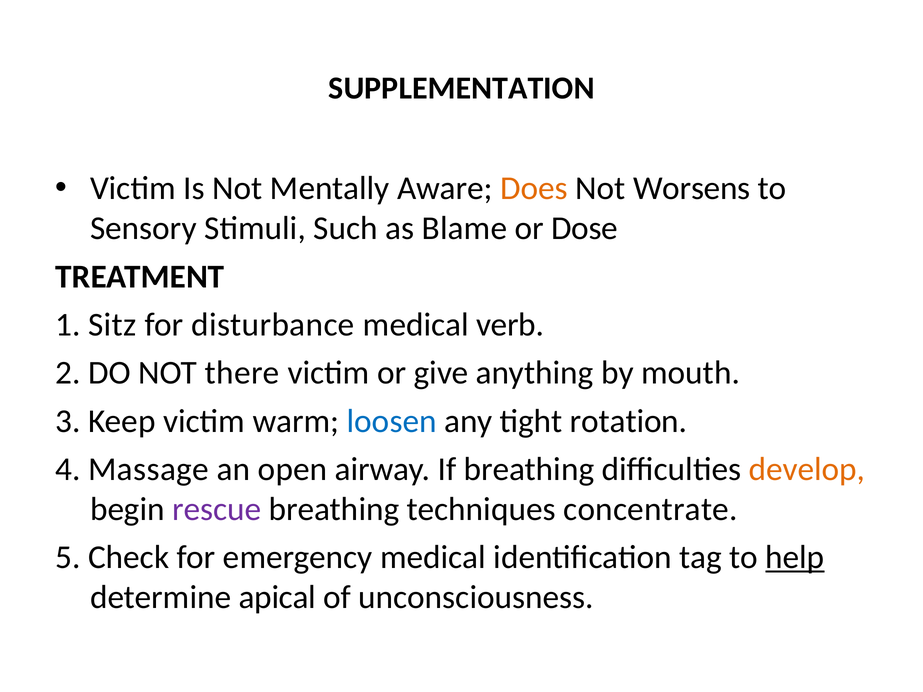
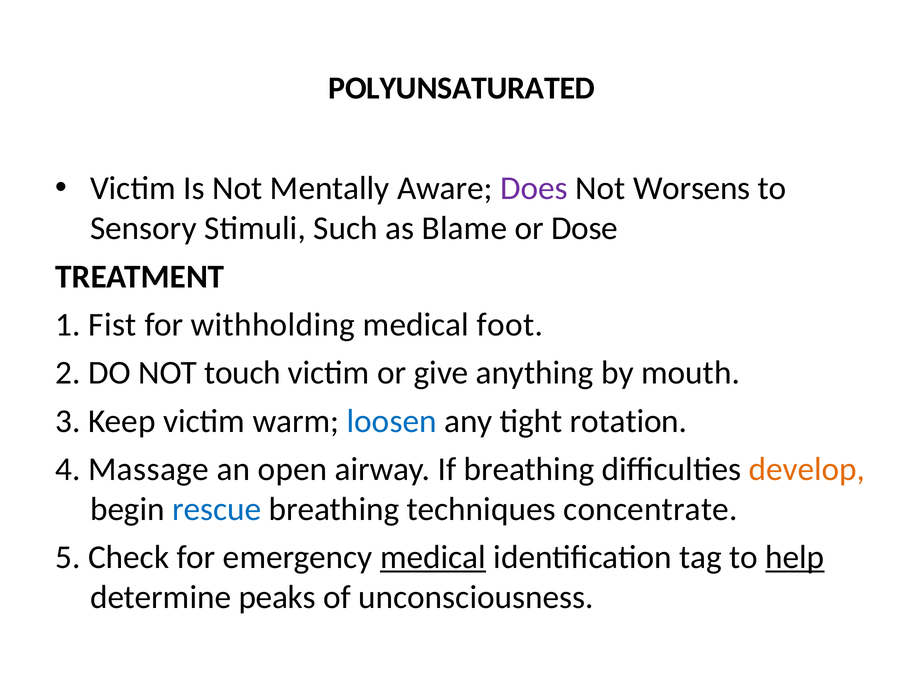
SUPPLEMENTATION: SUPPLEMENTATION -> POLYUNSATURATED
Does colour: orange -> purple
Sitz: Sitz -> Fist
disturbance: disturbance -> withholding
verb: verb -> foot
there: there -> touch
rescue colour: purple -> blue
medical at (433, 558) underline: none -> present
apical: apical -> peaks
